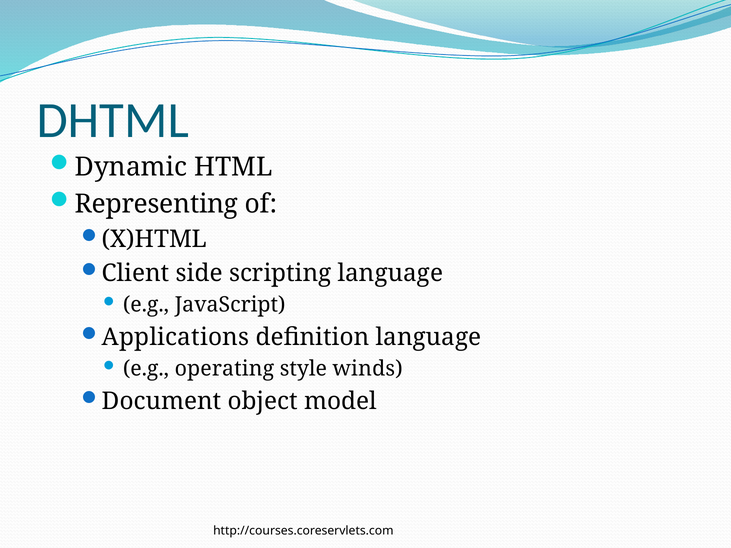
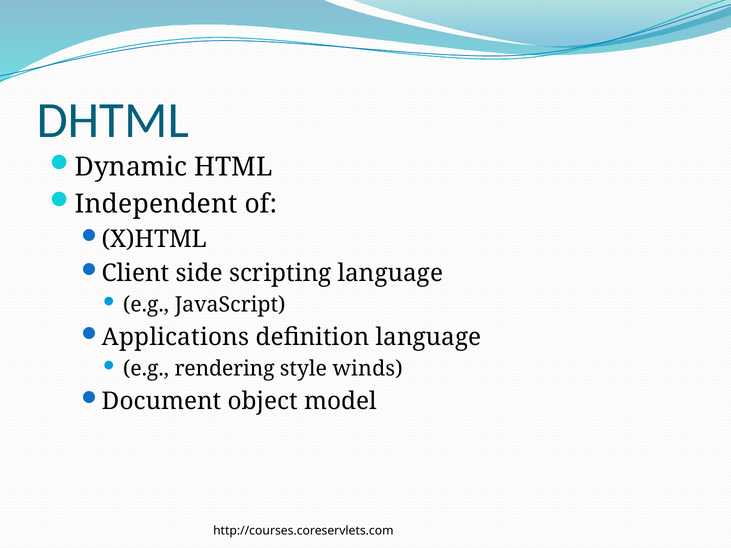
Representing: Representing -> Independent
operating: operating -> rendering
